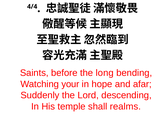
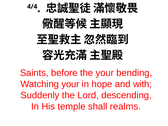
the long: long -> your
afar: afar -> with
